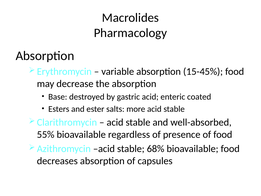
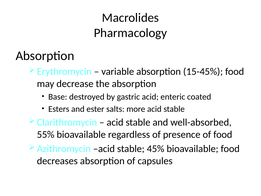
68%: 68% -> 45%
